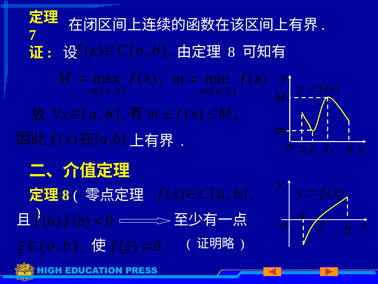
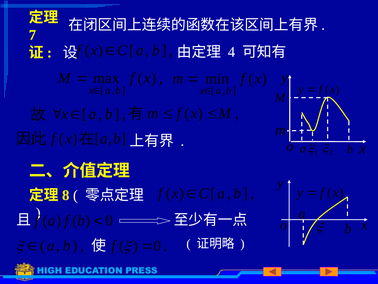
8 at (231, 52): 8 -> 4
